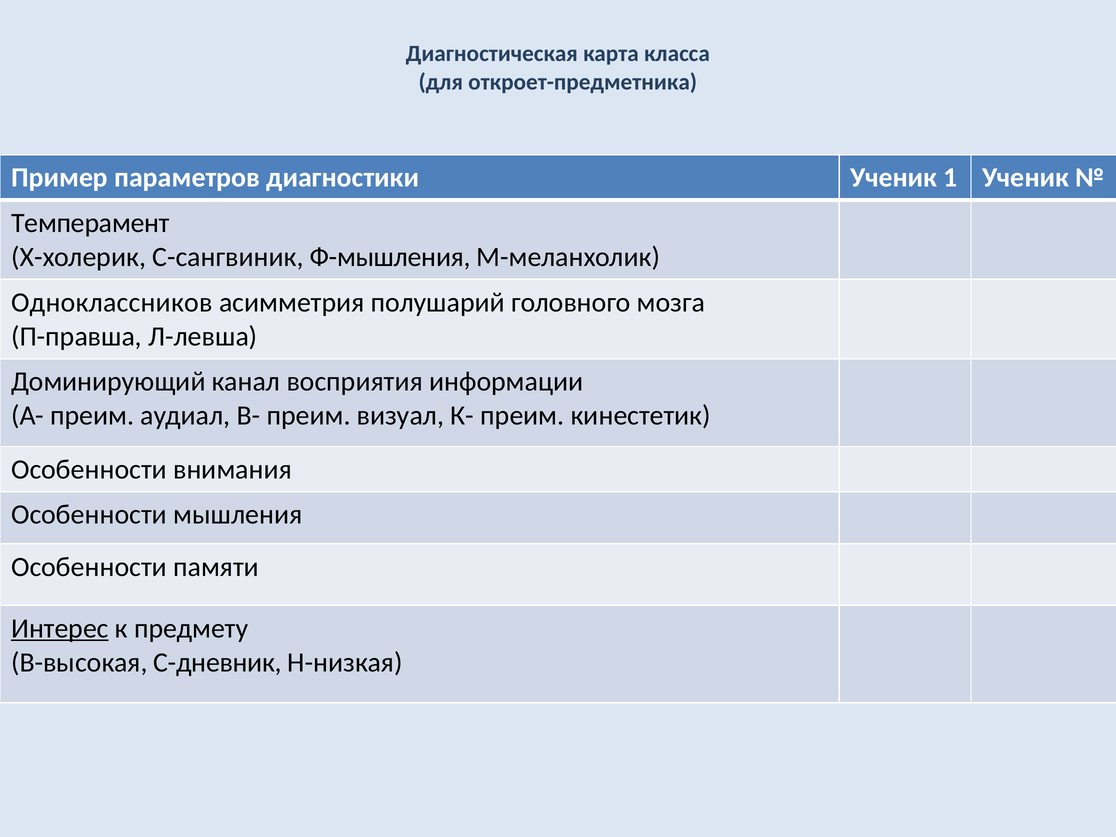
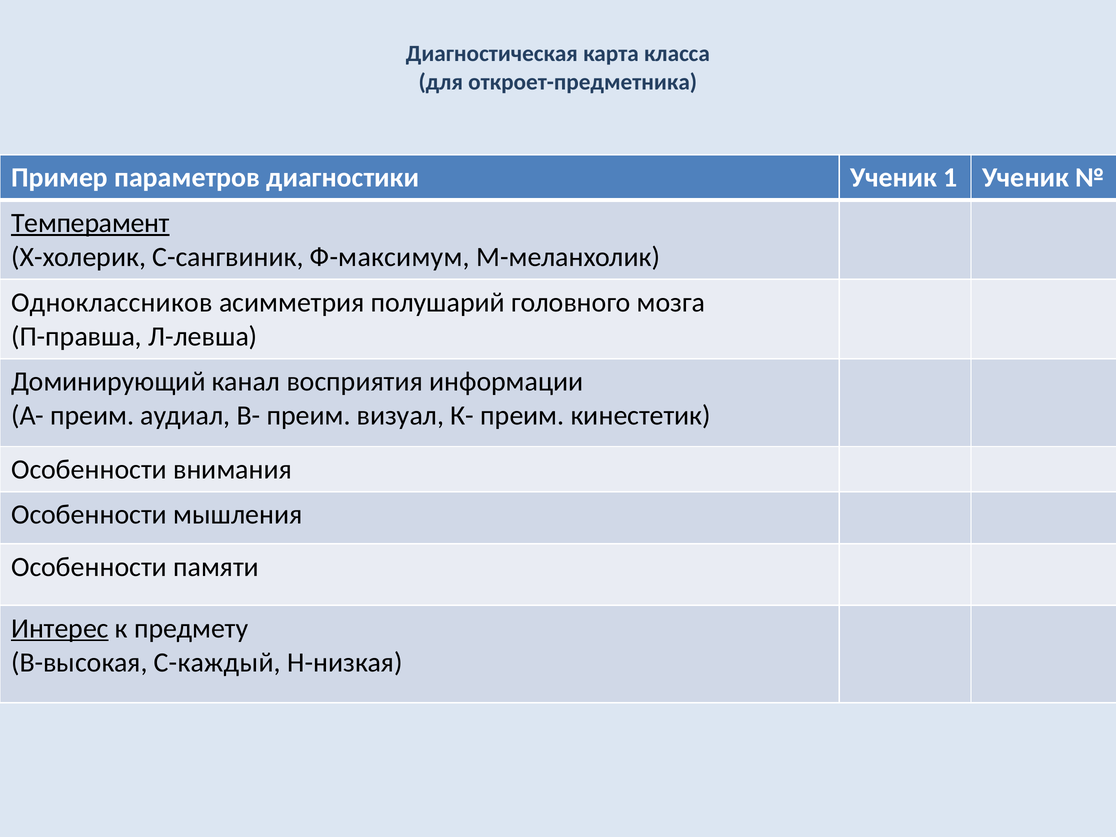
Темперамент underline: none -> present
Ф-мышления: Ф-мышления -> Ф-максимум
С-дневник: С-дневник -> С-каждый
